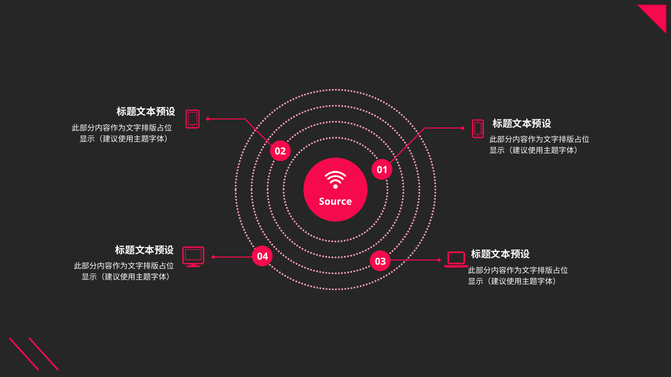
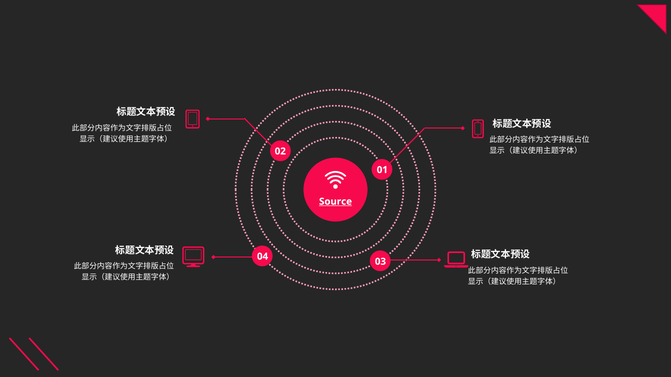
Source underline: none -> present
